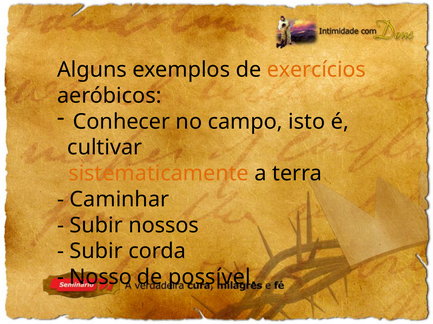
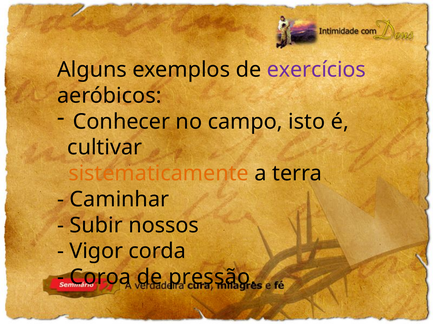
exercícios colour: orange -> purple
Subir at (96, 252): Subir -> Vigor
Nosso: Nosso -> Coroa
possível: possível -> pressão
